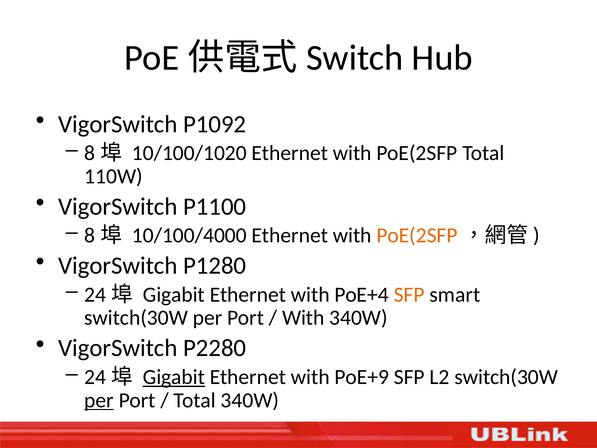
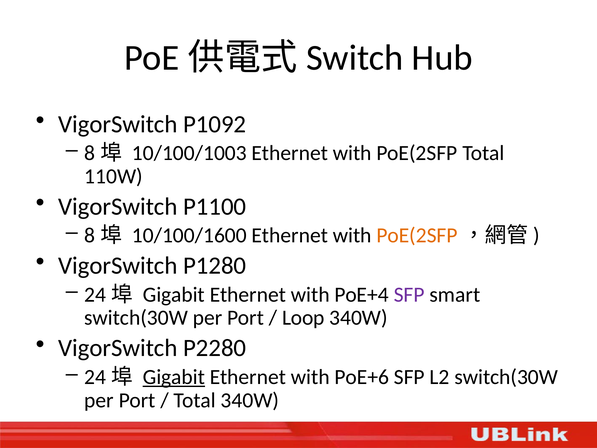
10/100/1020: 10/100/1020 -> 10/100/1003
10/100/4000: 10/100/4000 -> 10/100/1600
SFP at (409, 294) colour: orange -> purple
With at (303, 318): With -> Loop
PoE+9: PoE+9 -> PoE+6
per at (99, 400) underline: present -> none
